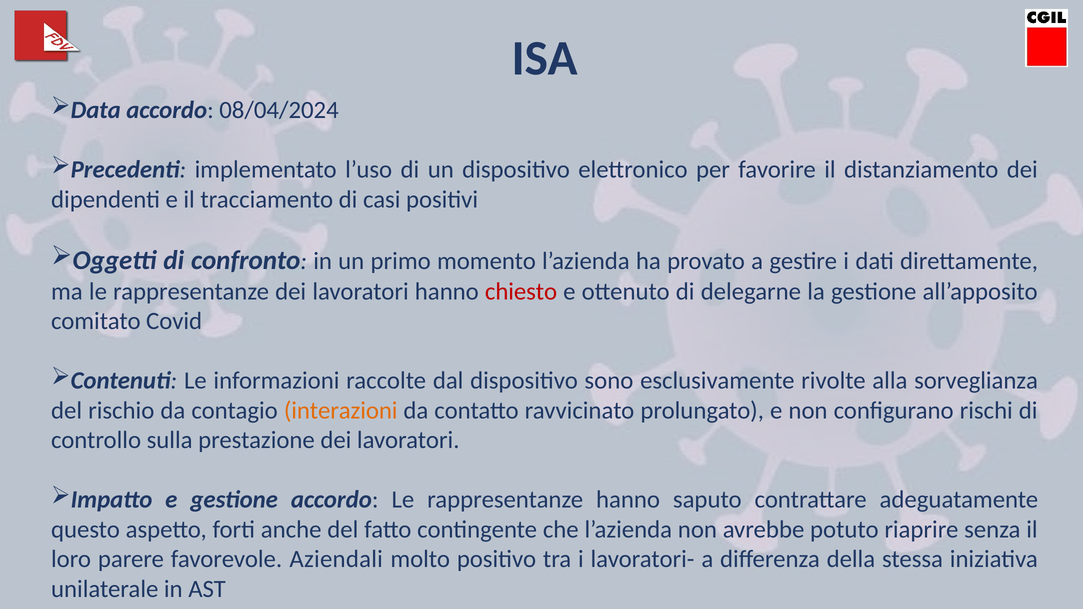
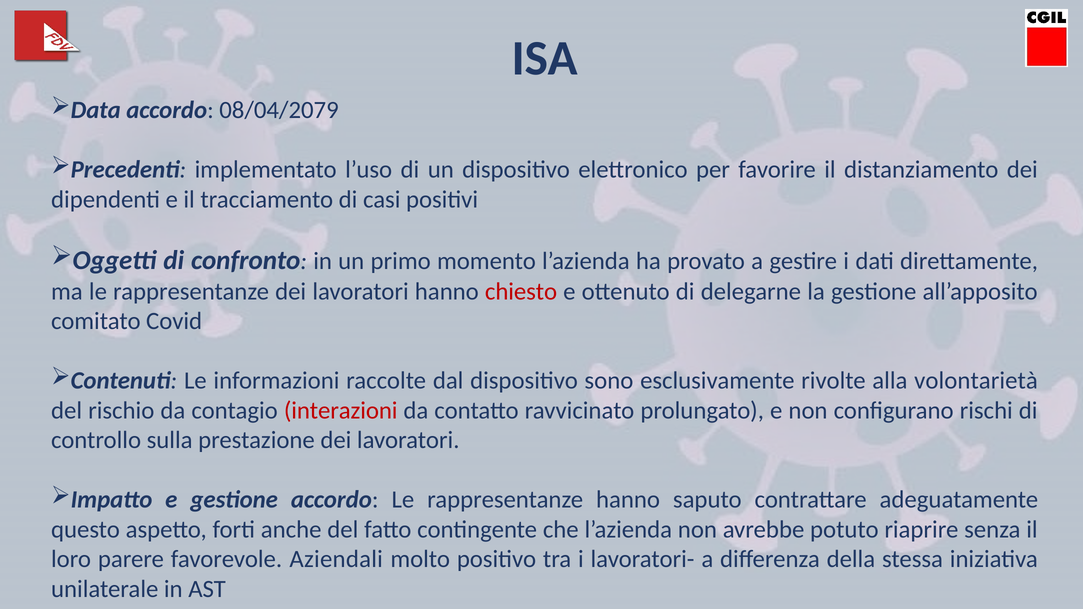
08/04/2024: 08/04/2024 -> 08/04/2079
sorveglianza: sorveglianza -> volontarietà
interazioni colour: orange -> red
